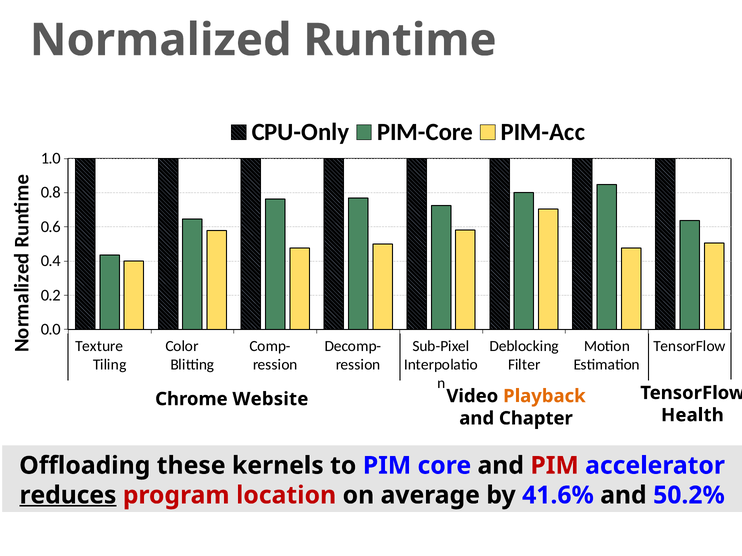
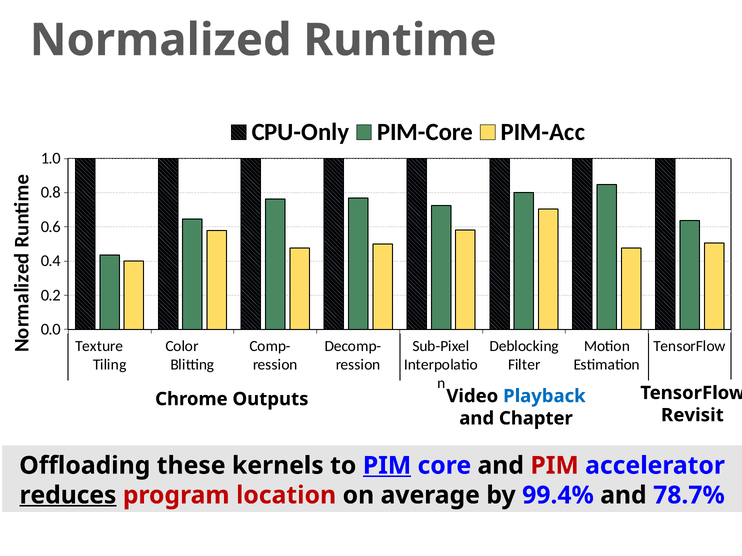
Website: Website -> Outputs
Playback colour: orange -> blue
Health: Health -> Revisit
PIM at (387, 466) underline: none -> present
41.6%: 41.6% -> 99.4%
50.2%: 50.2% -> 78.7%
